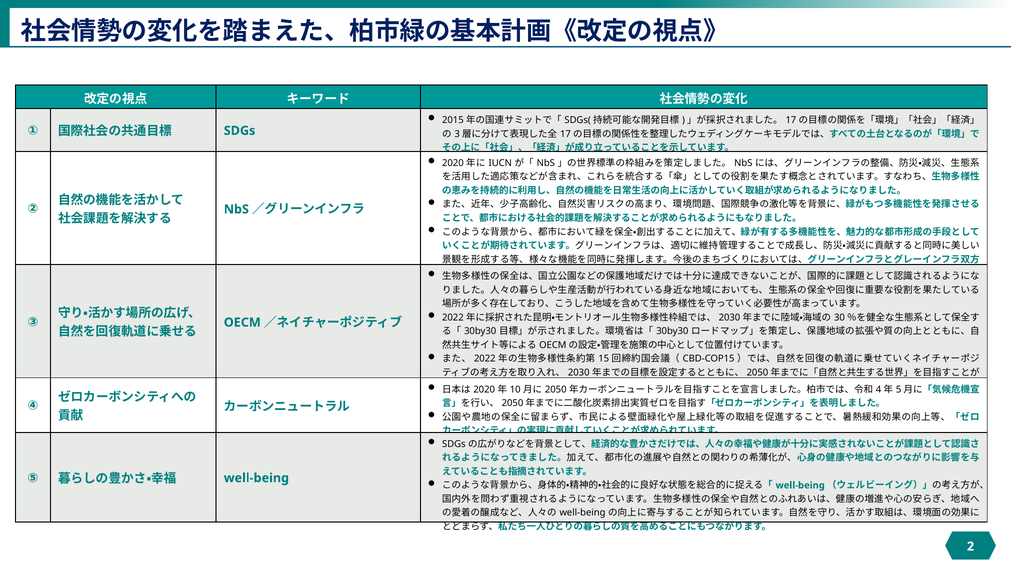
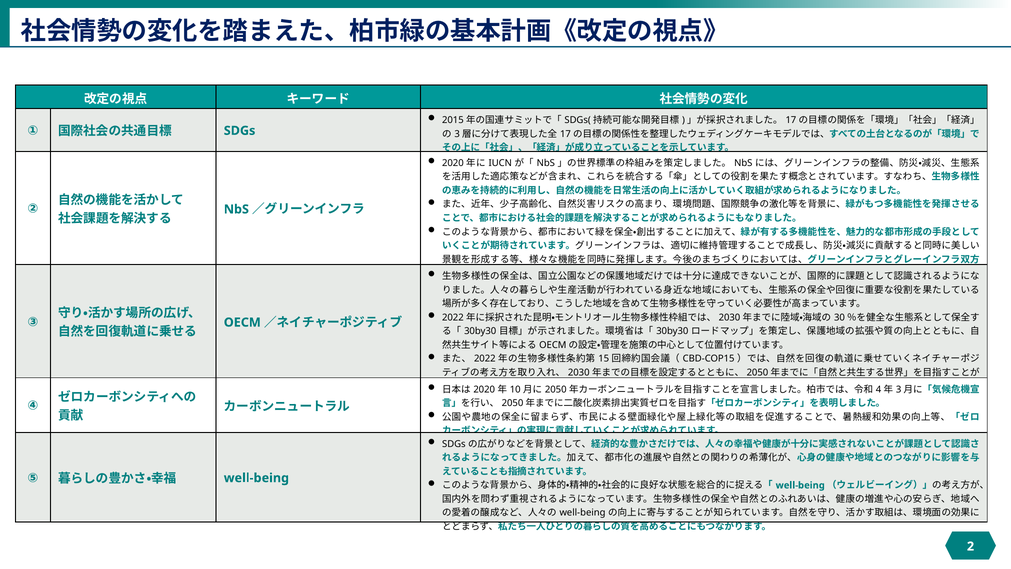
5 at (899, 389): 5 -> 3
